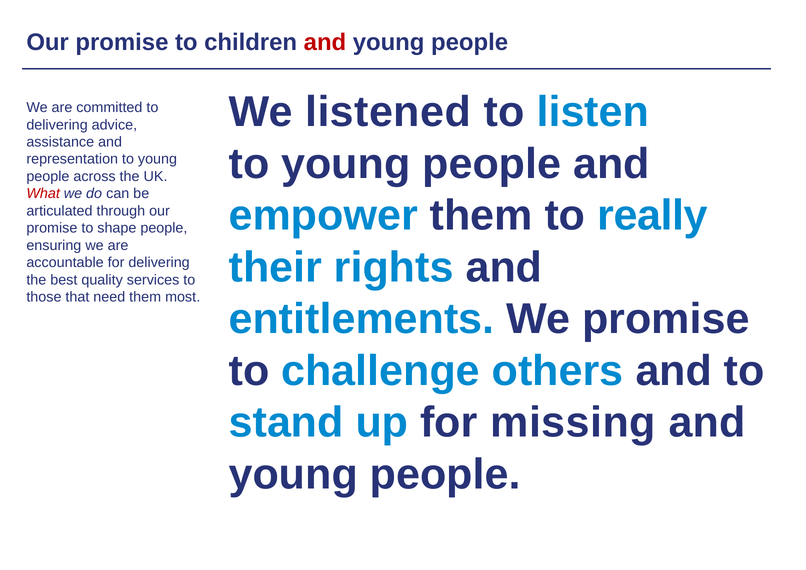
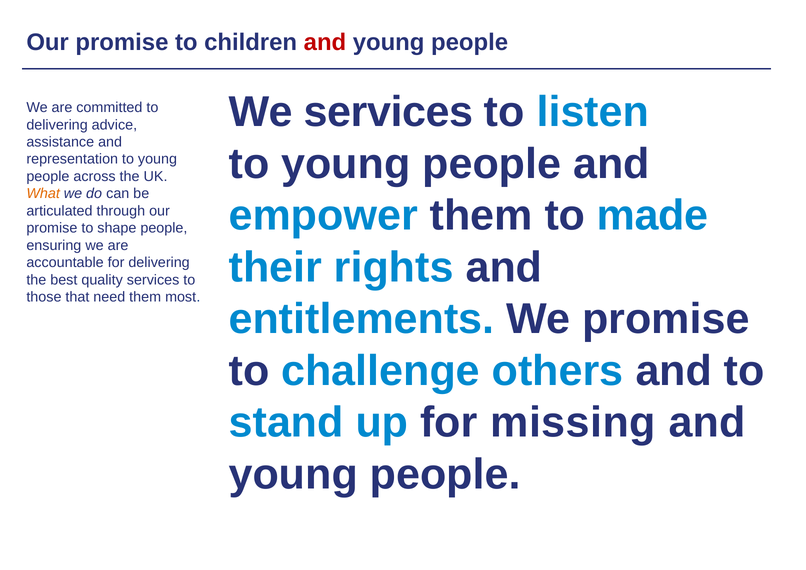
We listened: listened -> services
What colour: red -> orange
really: really -> made
